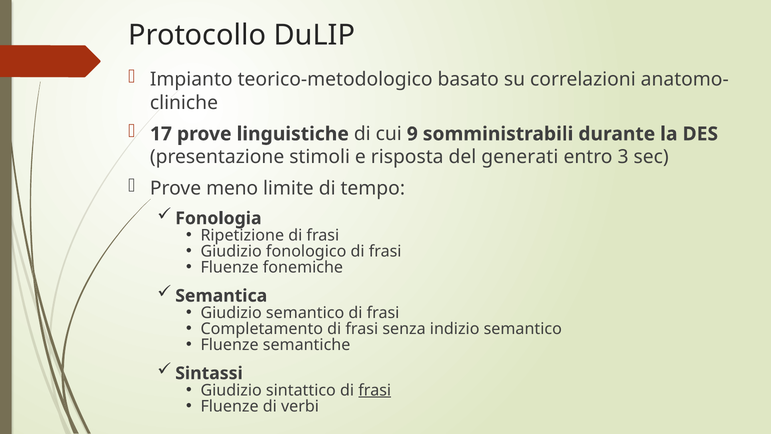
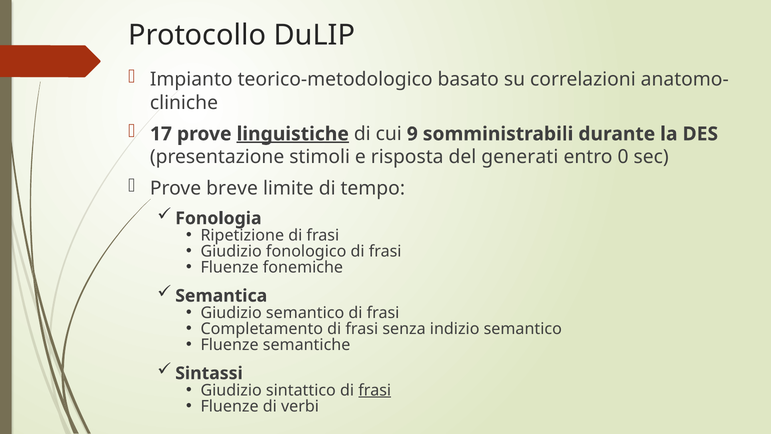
linguistiche underline: none -> present
3: 3 -> 0
meno: meno -> breve
